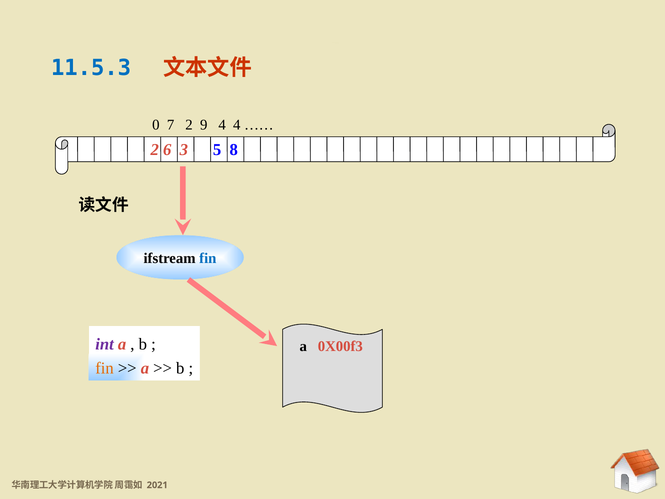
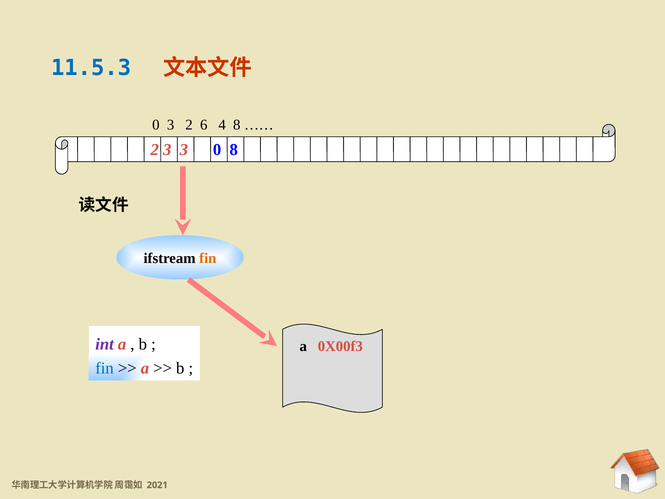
0 7: 7 -> 3
9: 9 -> 6
4 4: 4 -> 8
2 6: 6 -> 3
3 5: 5 -> 0
fin at (208, 258) colour: blue -> orange
fin at (105, 368) colour: orange -> blue
